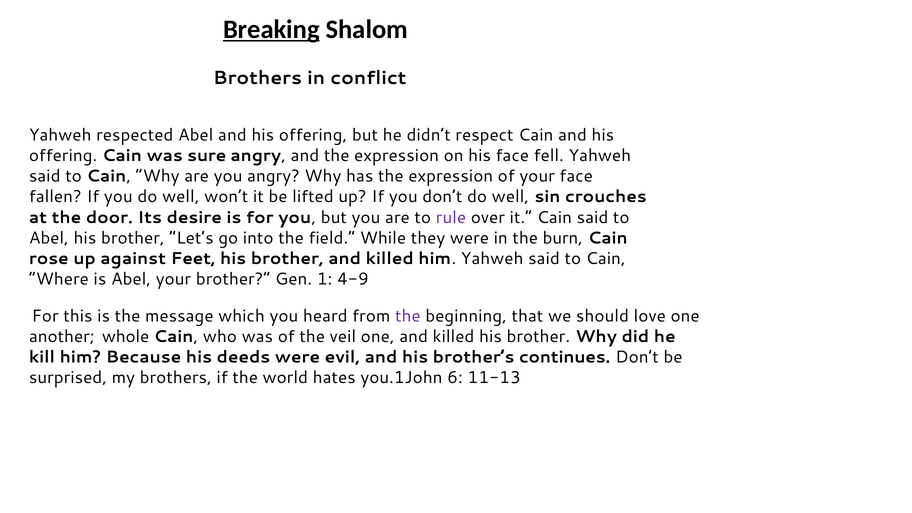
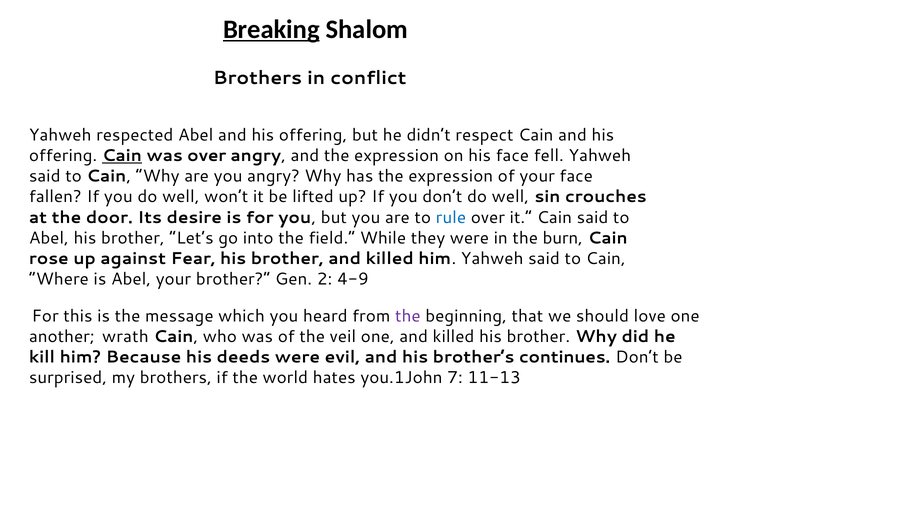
Cain at (122, 156) underline: none -> present
was sure: sure -> over
rule colour: purple -> blue
Feet: Feet -> Fear
1: 1 -> 2
whole: whole -> wrath
6: 6 -> 7
